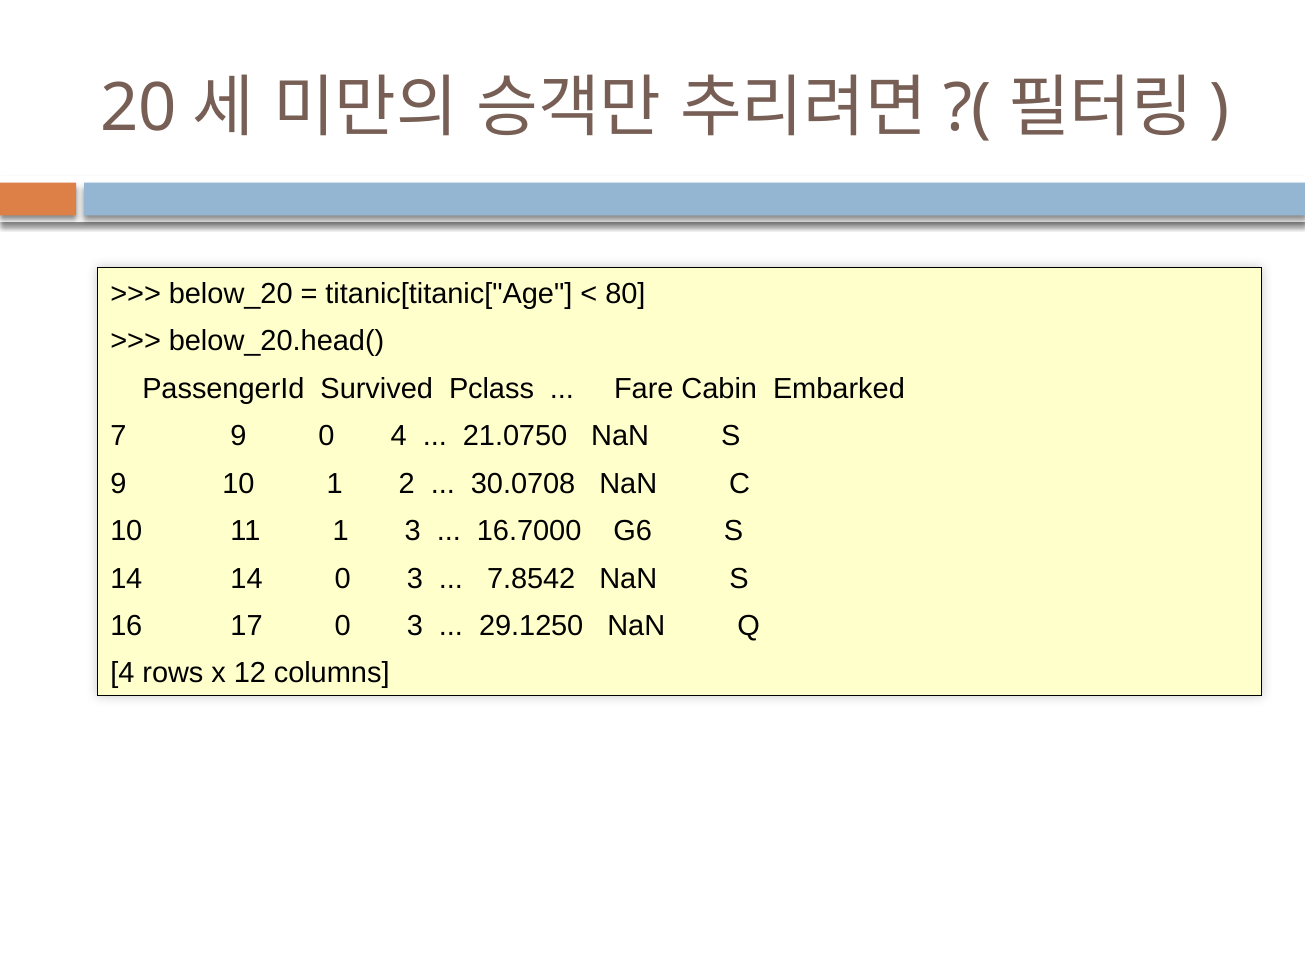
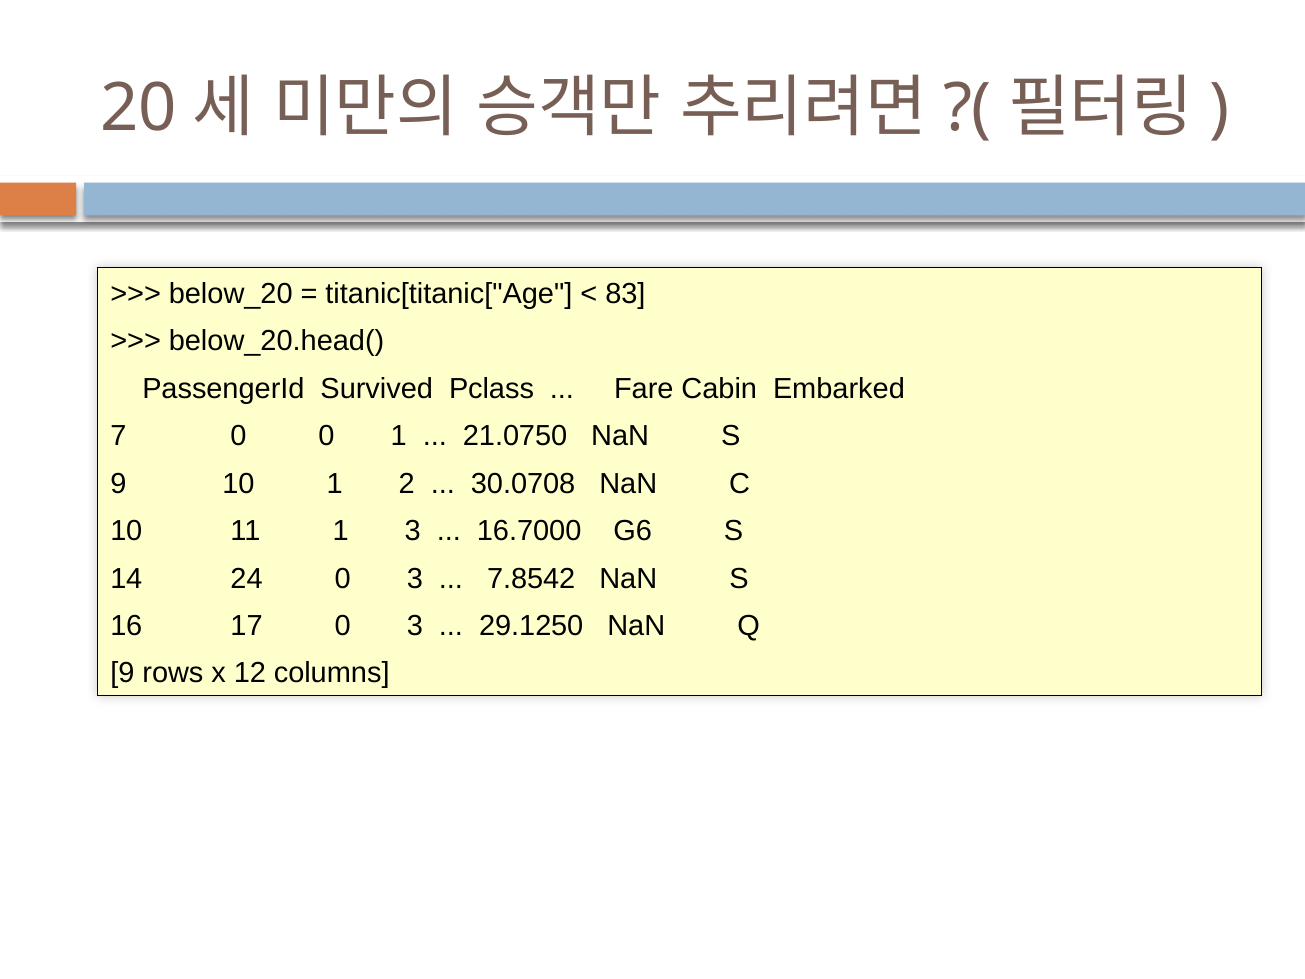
80: 80 -> 83
7 9: 9 -> 0
0 4: 4 -> 1
14 14: 14 -> 24
4 at (122, 673): 4 -> 9
